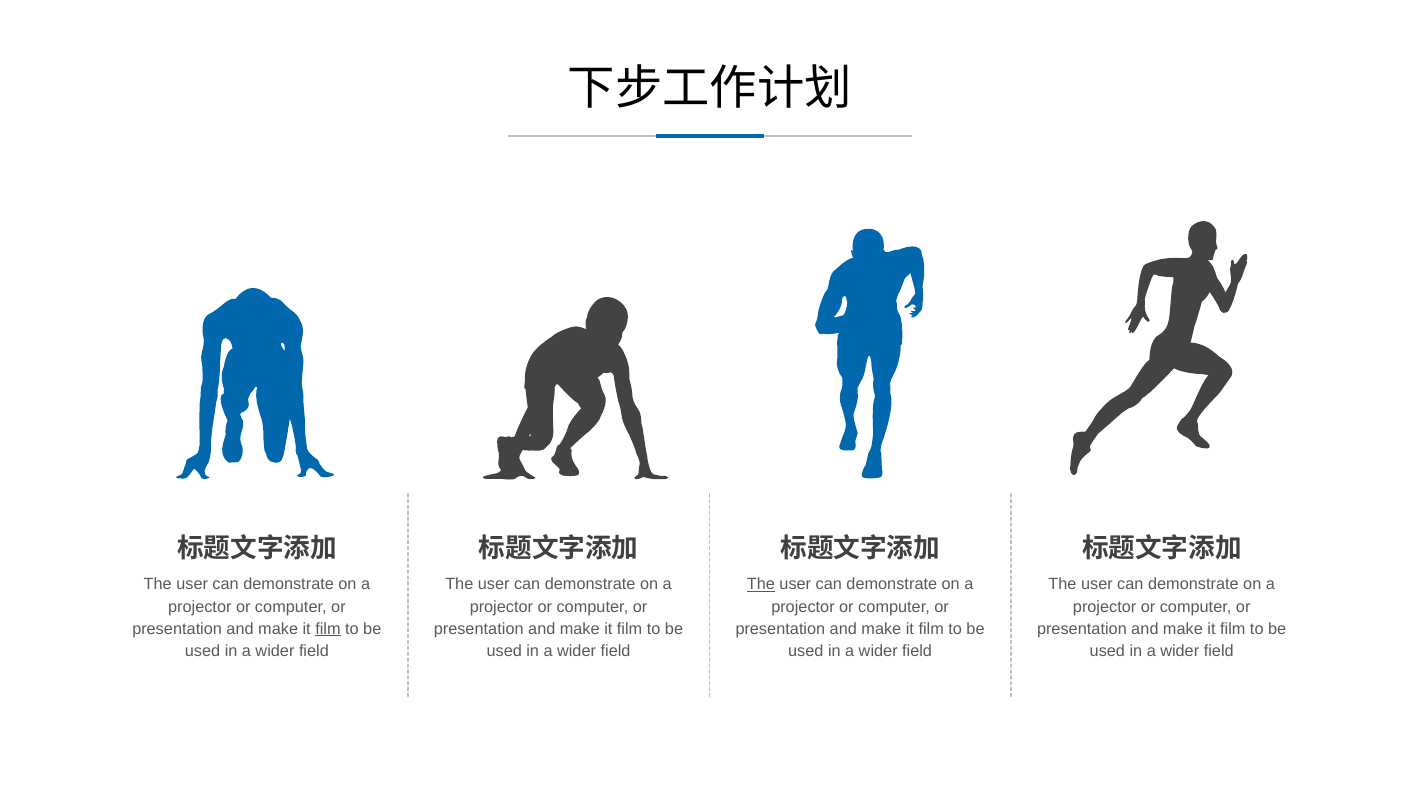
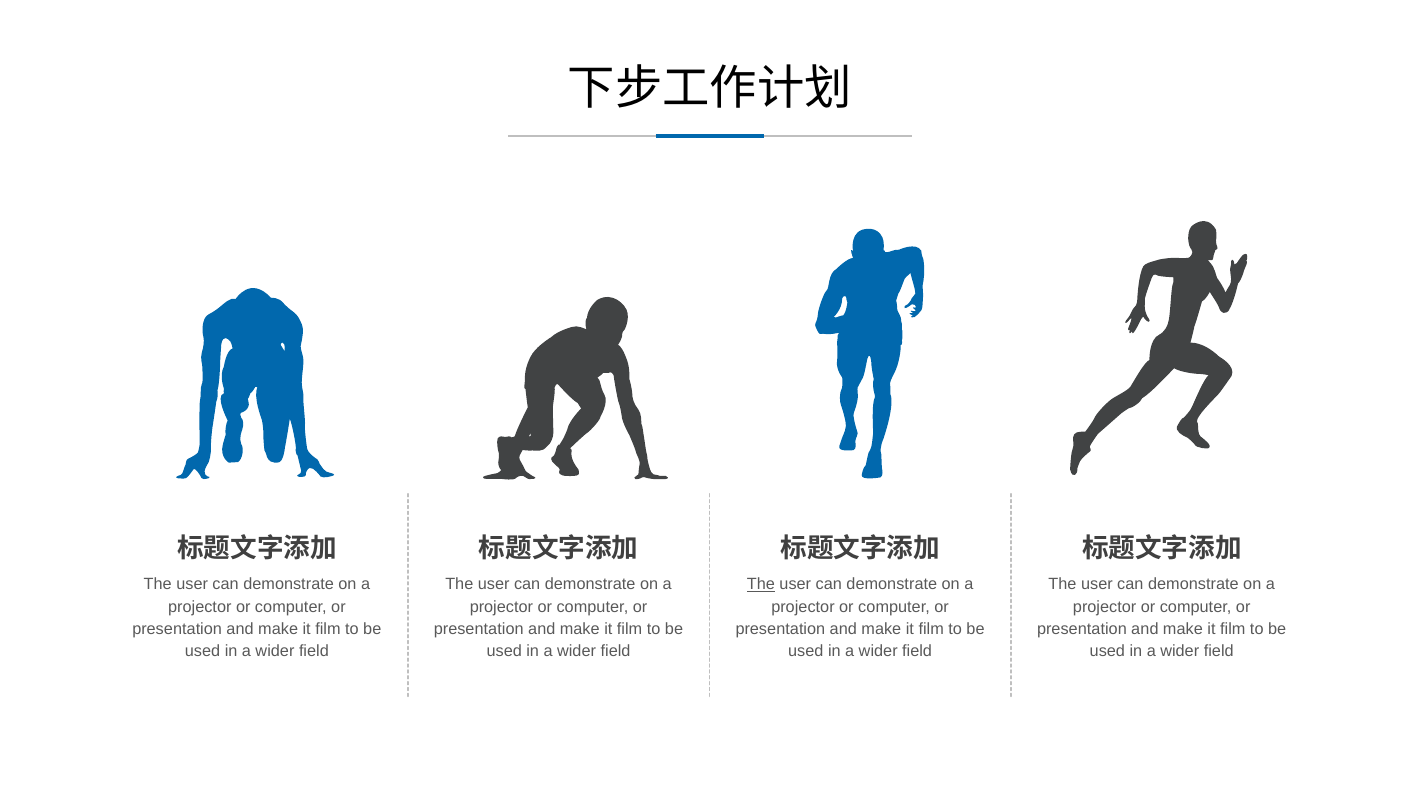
film at (328, 629) underline: present -> none
